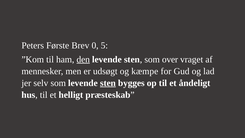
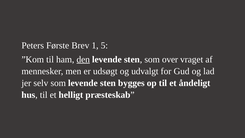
0: 0 -> 1
kæmpe: kæmpe -> udvalgt
sten at (108, 83) underline: present -> none
